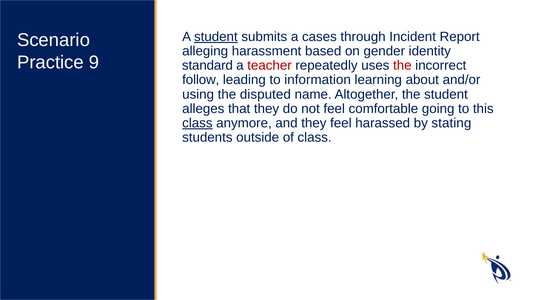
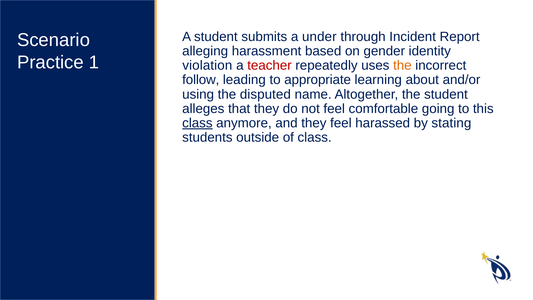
student at (216, 37) underline: present -> none
cases: cases -> under
9: 9 -> 1
standard: standard -> violation
the at (402, 65) colour: red -> orange
information: information -> appropriate
